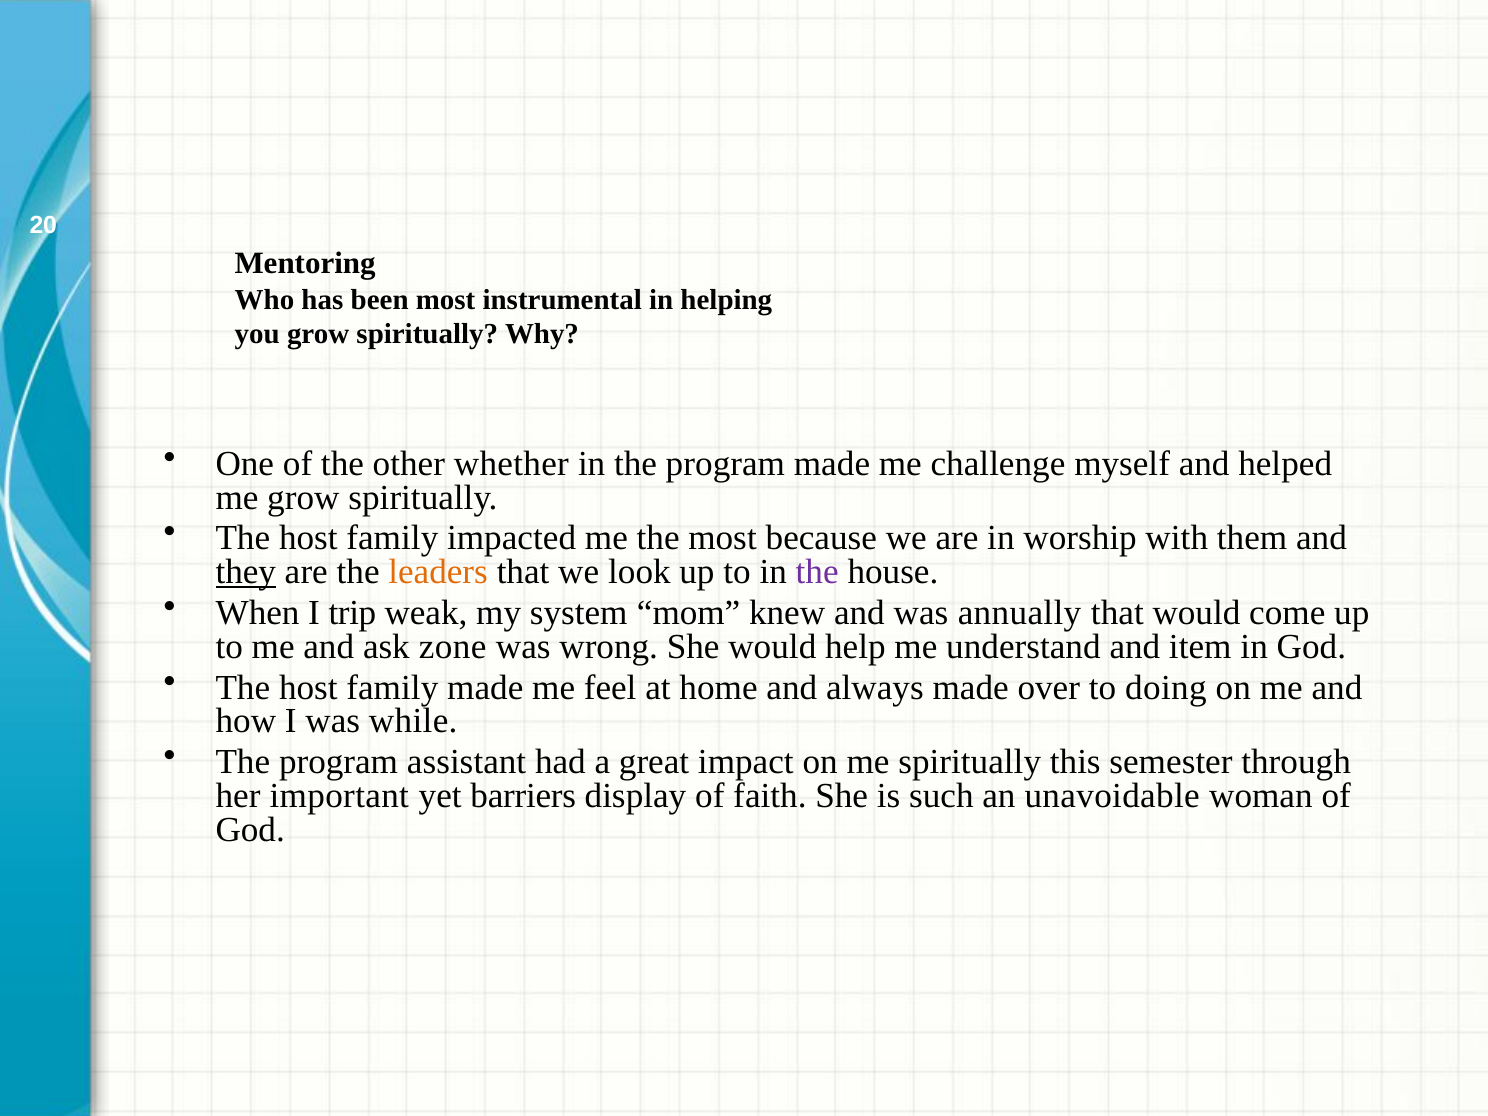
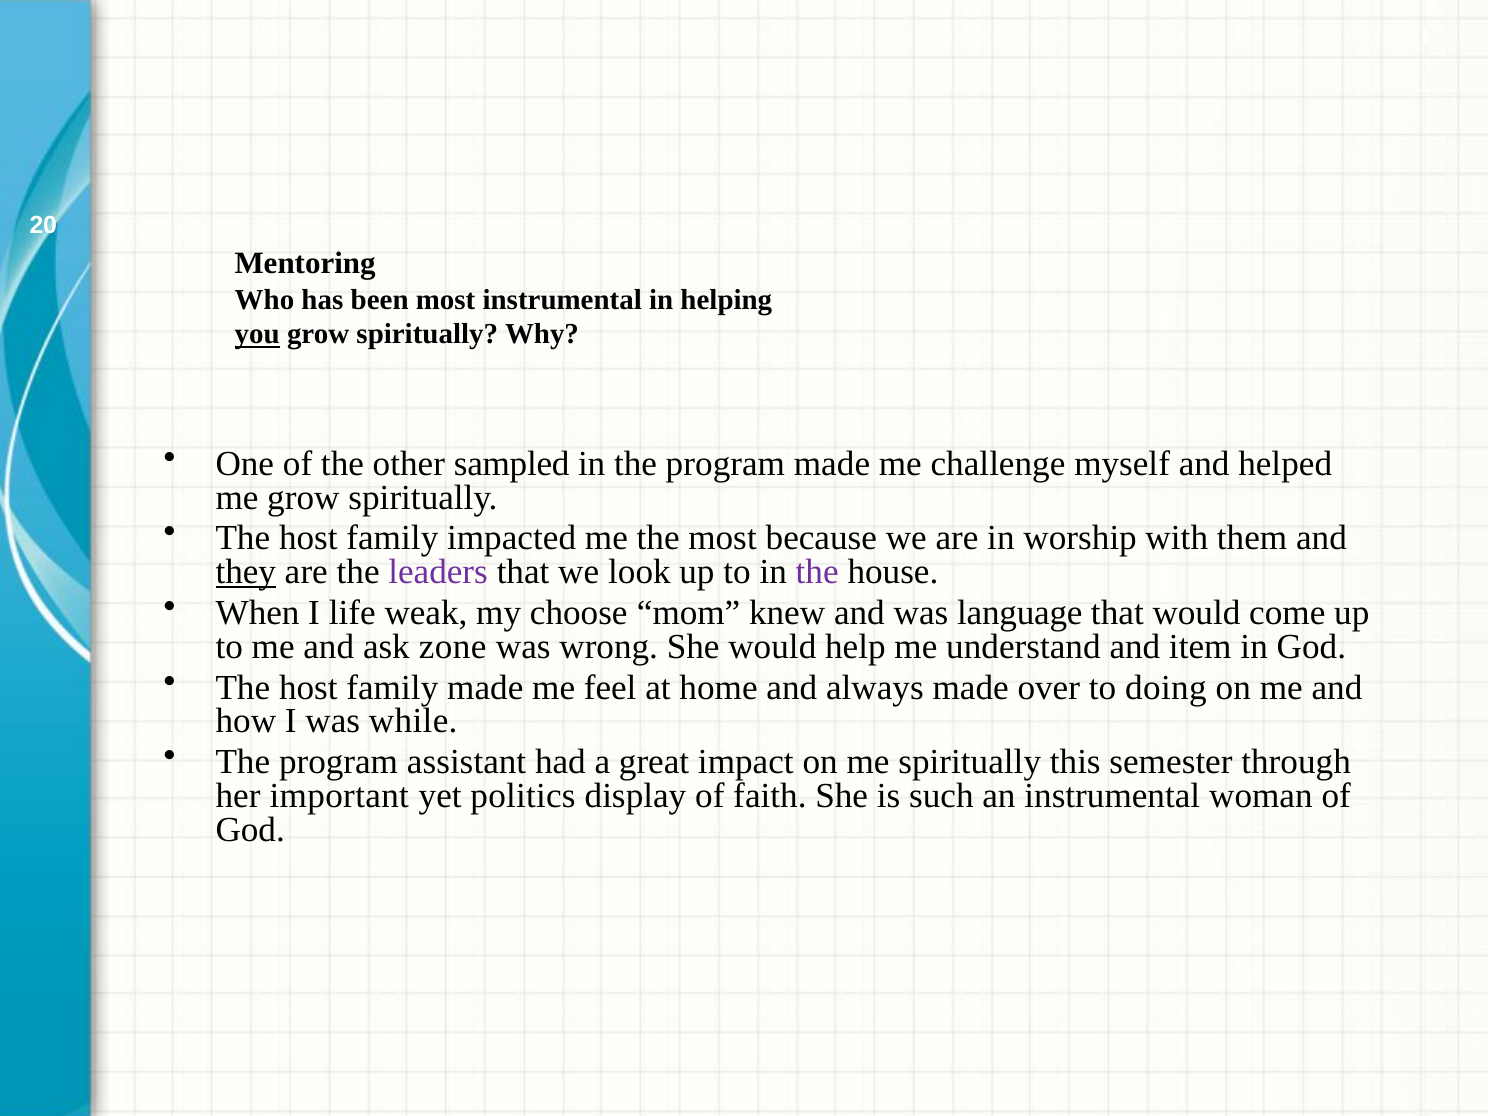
you underline: none -> present
whether: whether -> sampled
leaders colour: orange -> purple
trip: trip -> life
system: system -> choose
annually: annually -> language
barriers: barriers -> politics
an unavoidable: unavoidable -> instrumental
